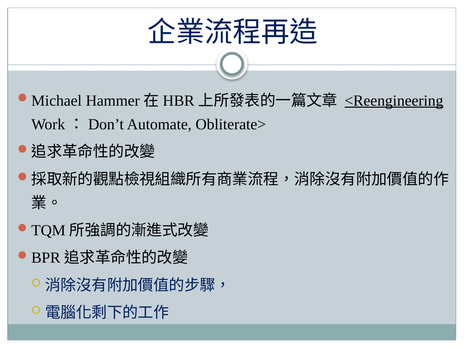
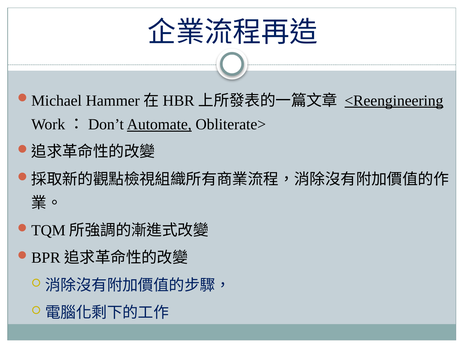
Automate underline: none -> present
